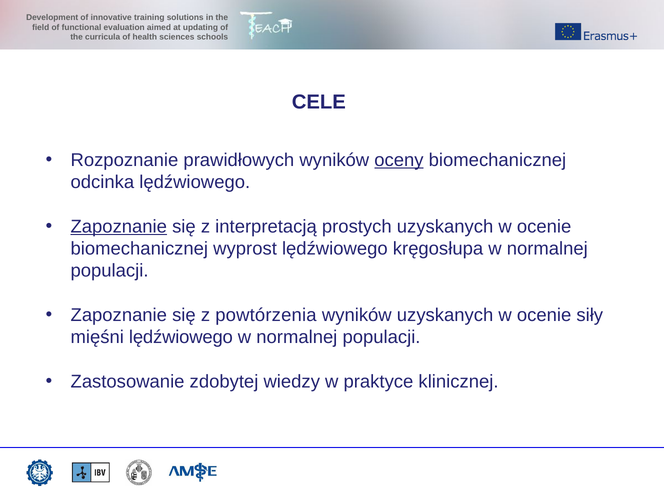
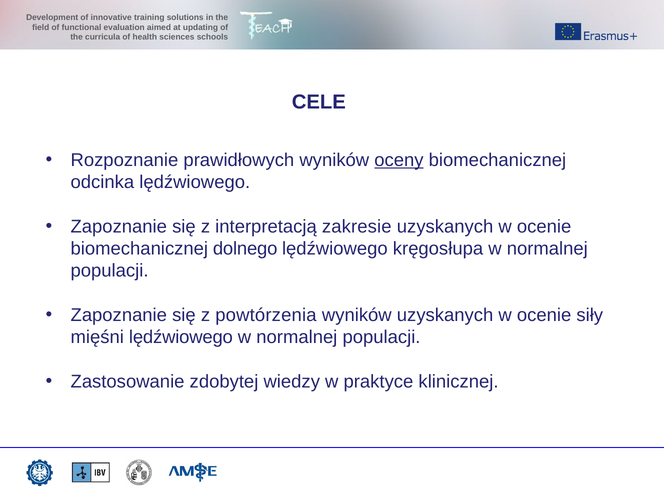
Zapoznanie at (119, 226) underline: present -> none
prostych: prostych -> zakresie
wyprost: wyprost -> dolnego
